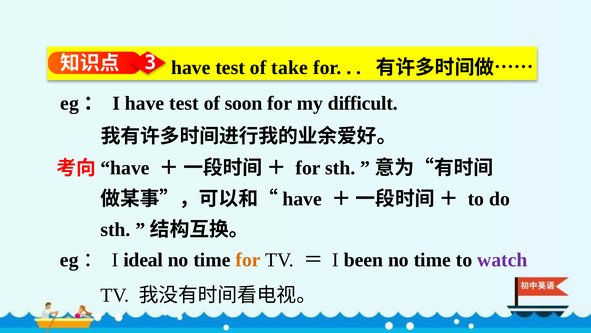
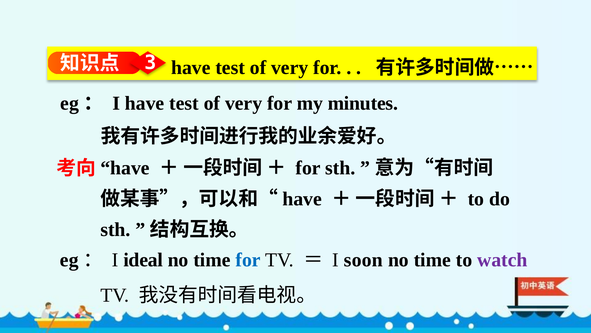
take at (290, 68): take -> very
soon at (244, 103): soon -> very
difficult: difficult -> minutes
for at (248, 259) colour: orange -> blue
been: been -> soon
